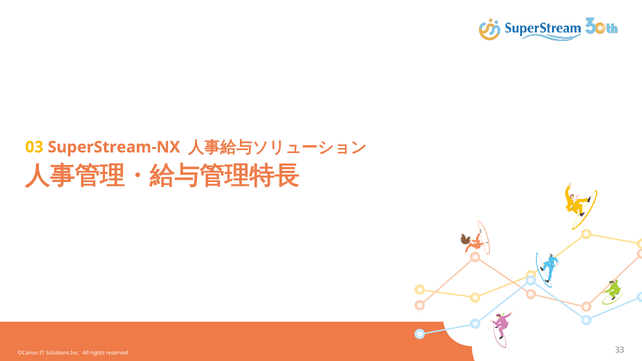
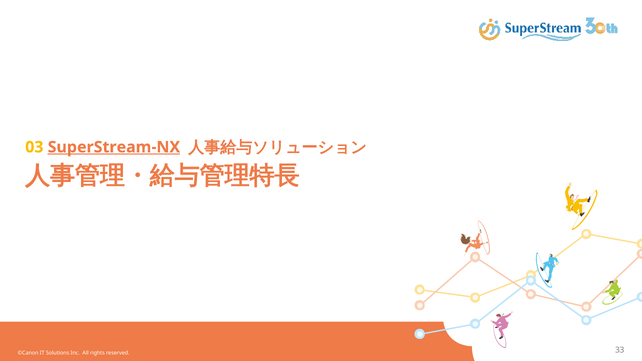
SuperStream-NX underline: none -> present
